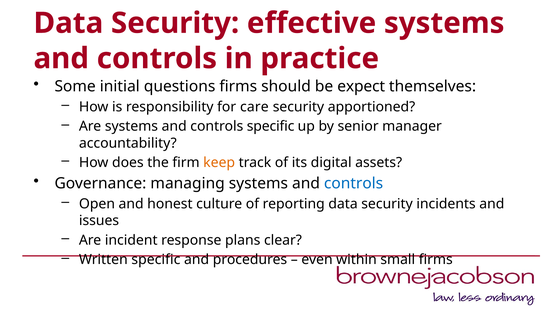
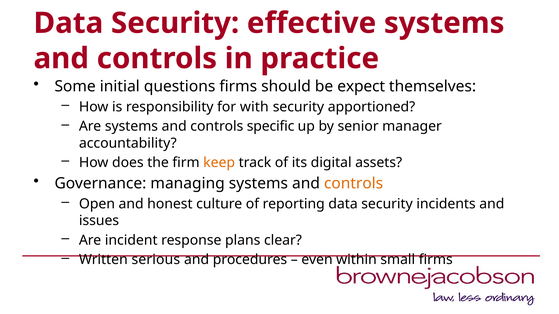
care: care -> with
controls at (354, 184) colour: blue -> orange
Written specific: specific -> serious
